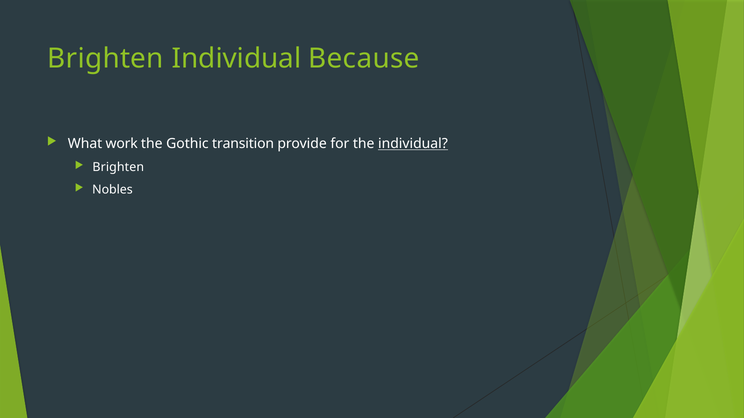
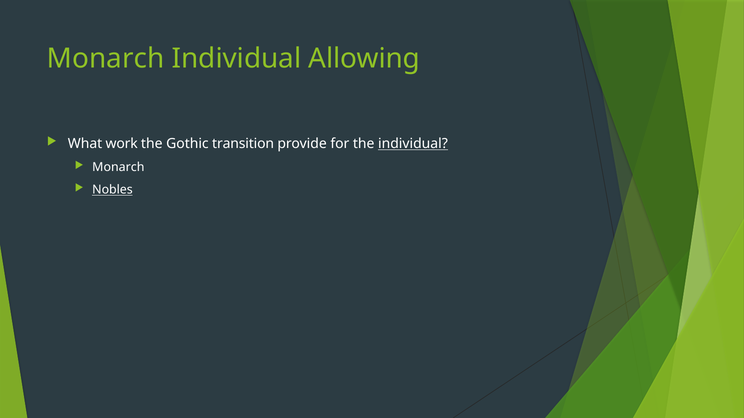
Brighten at (106, 59): Brighten -> Monarch
Because: Because -> Allowing
Brighten at (118, 167): Brighten -> Monarch
Nobles underline: none -> present
